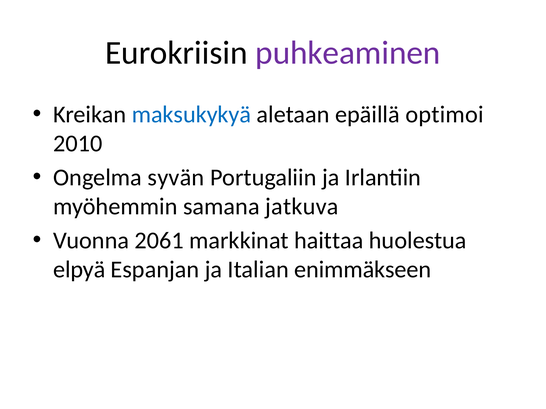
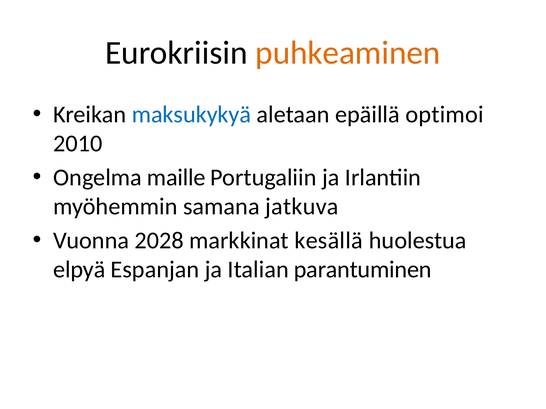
puhkeaminen colour: purple -> orange
syvän: syvän -> maille
2061: 2061 -> 2028
haittaa: haittaa -> kesällä
enimmäkseen: enimmäkseen -> parantuminen
